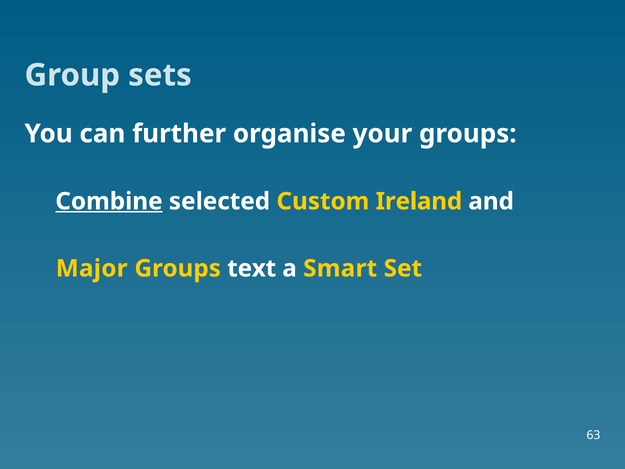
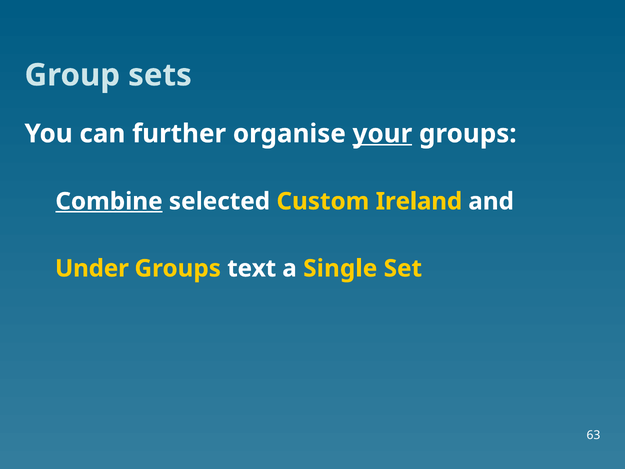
your underline: none -> present
Major: Major -> Under
Smart: Smart -> Single
